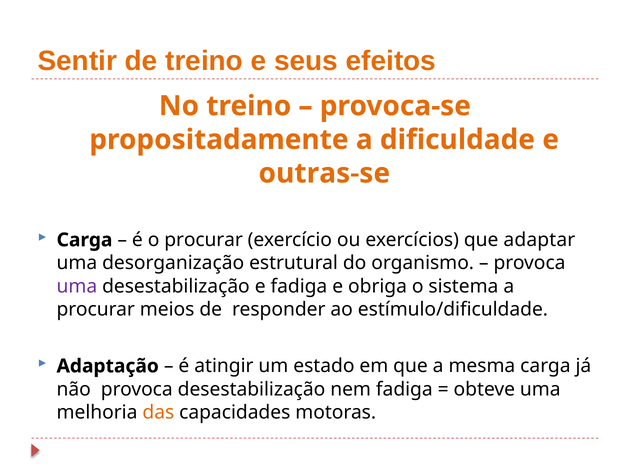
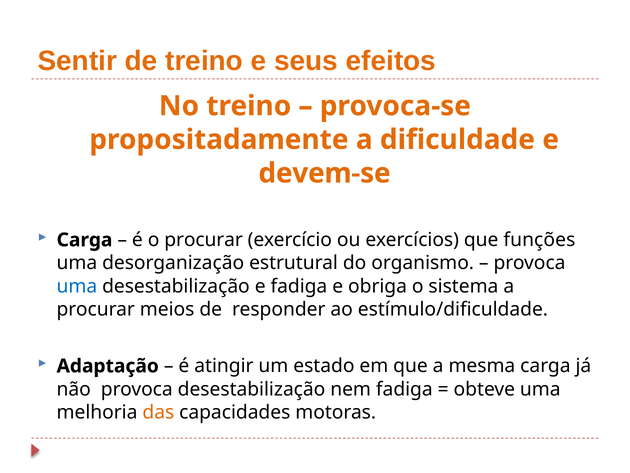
outras-se: outras-se -> devem-se
adaptar: adaptar -> funções
uma at (77, 286) colour: purple -> blue
